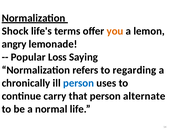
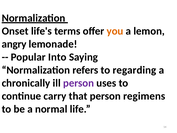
Shock: Shock -> Onset
Loss: Loss -> Into
person at (79, 83) colour: blue -> purple
alternate: alternate -> regimens
